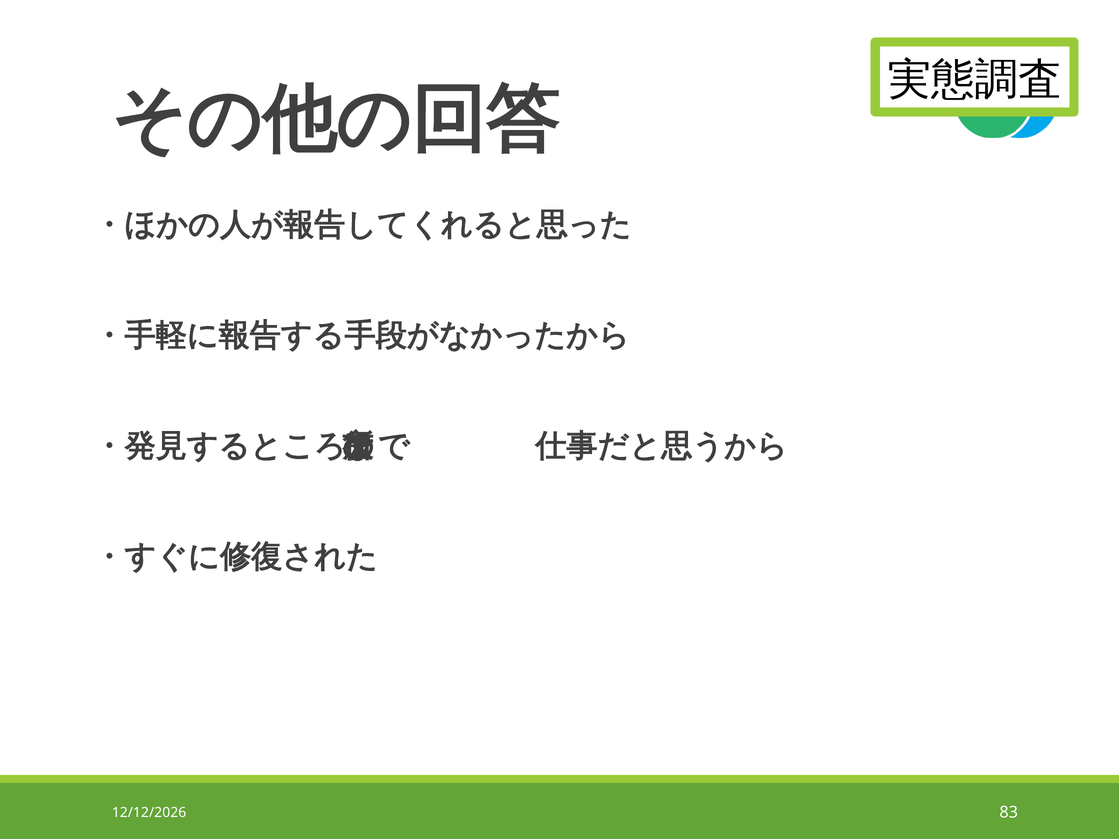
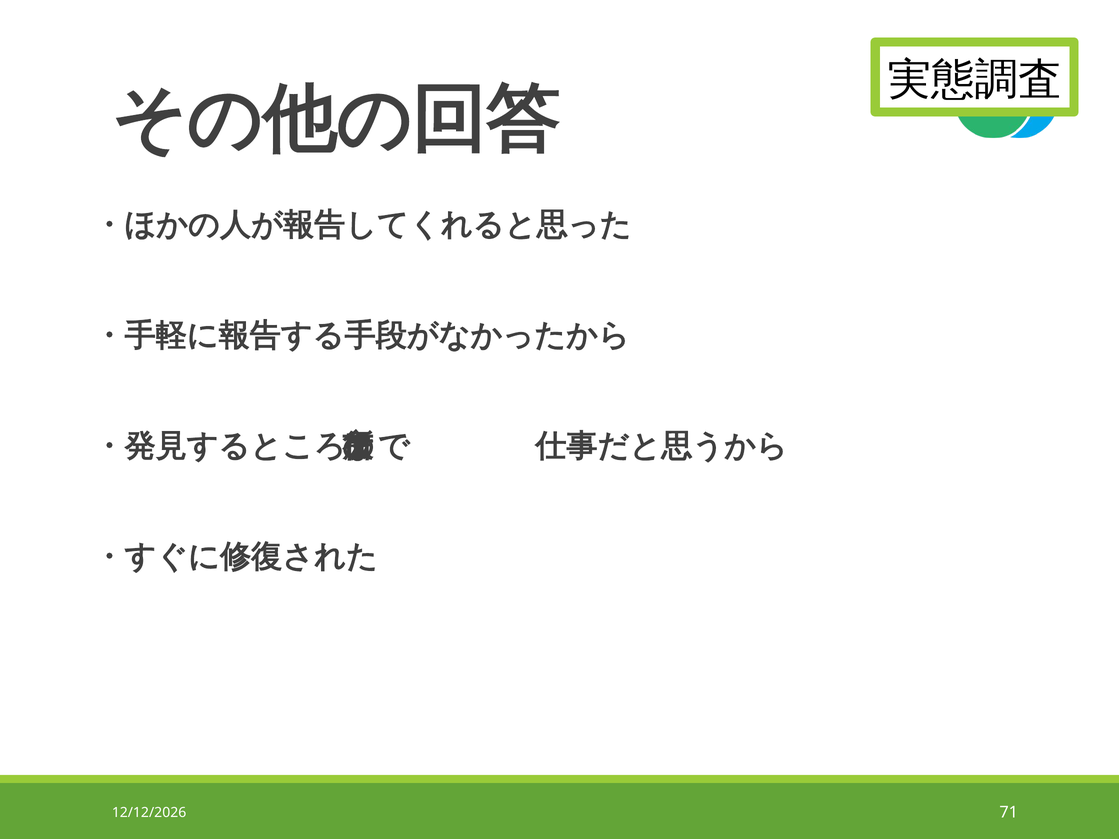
83: 83 -> 71
